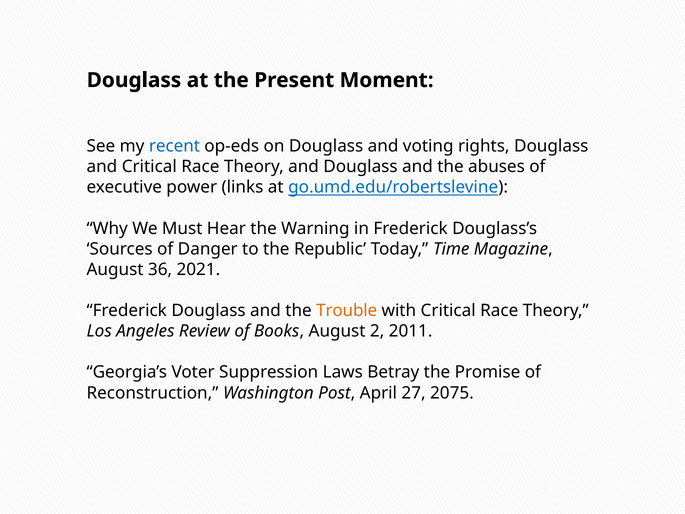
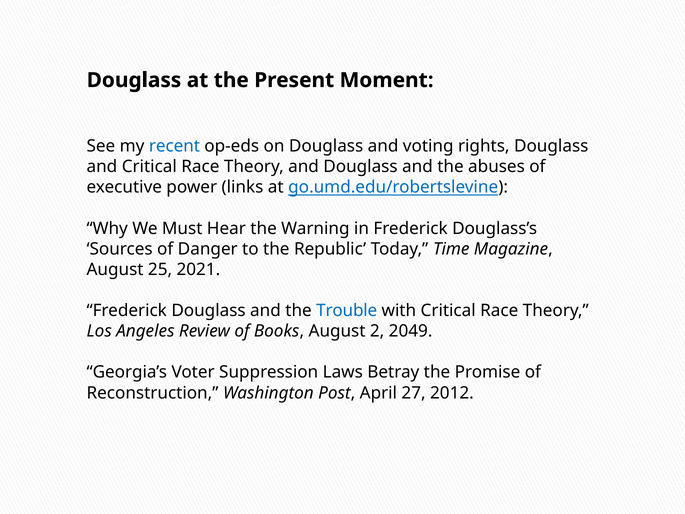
36: 36 -> 25
Trouble colour: orange -> blue
2011: 2011 -> 2049
2075: 2075 -> 2012
